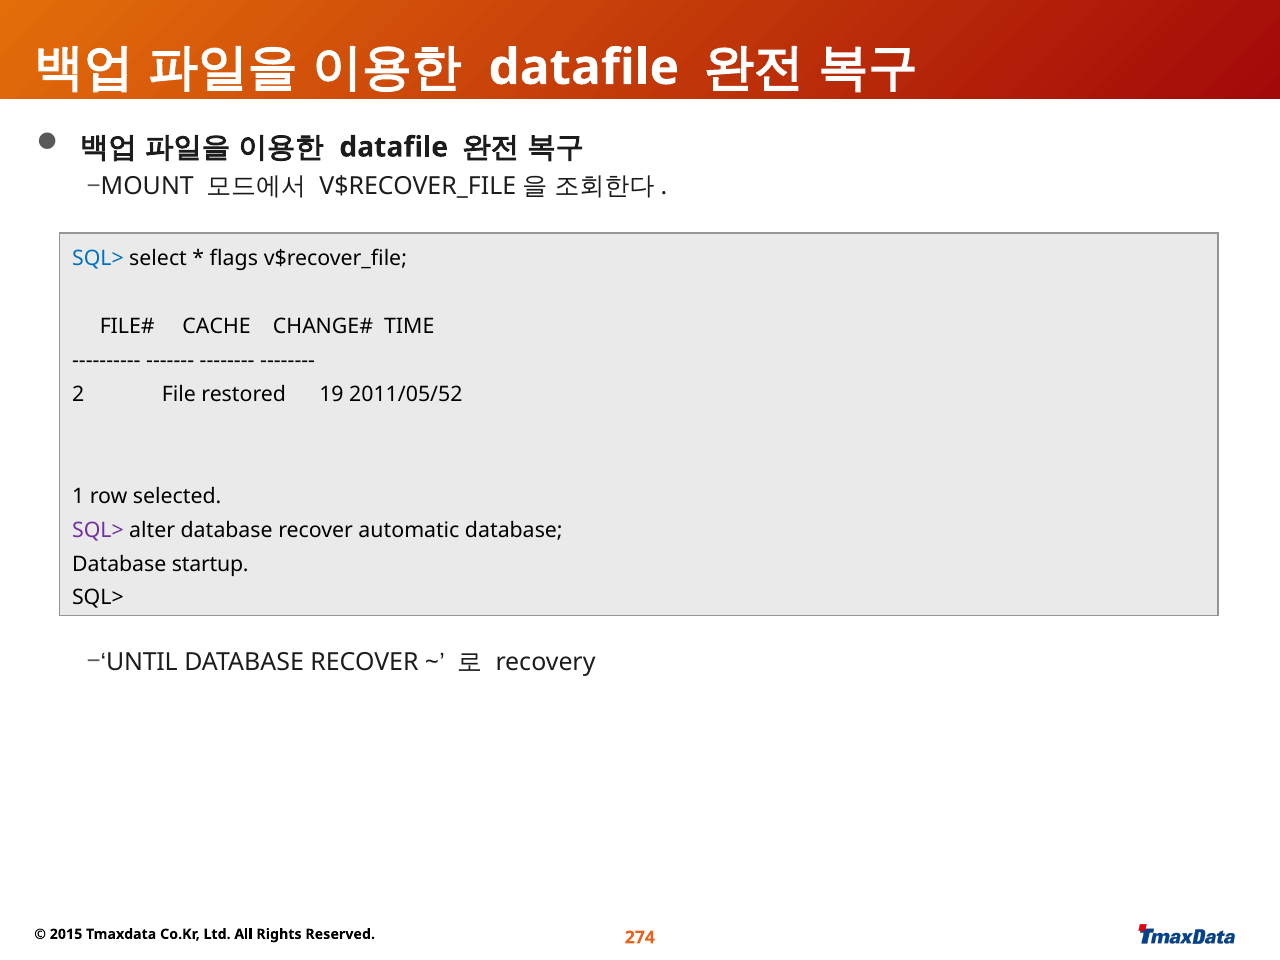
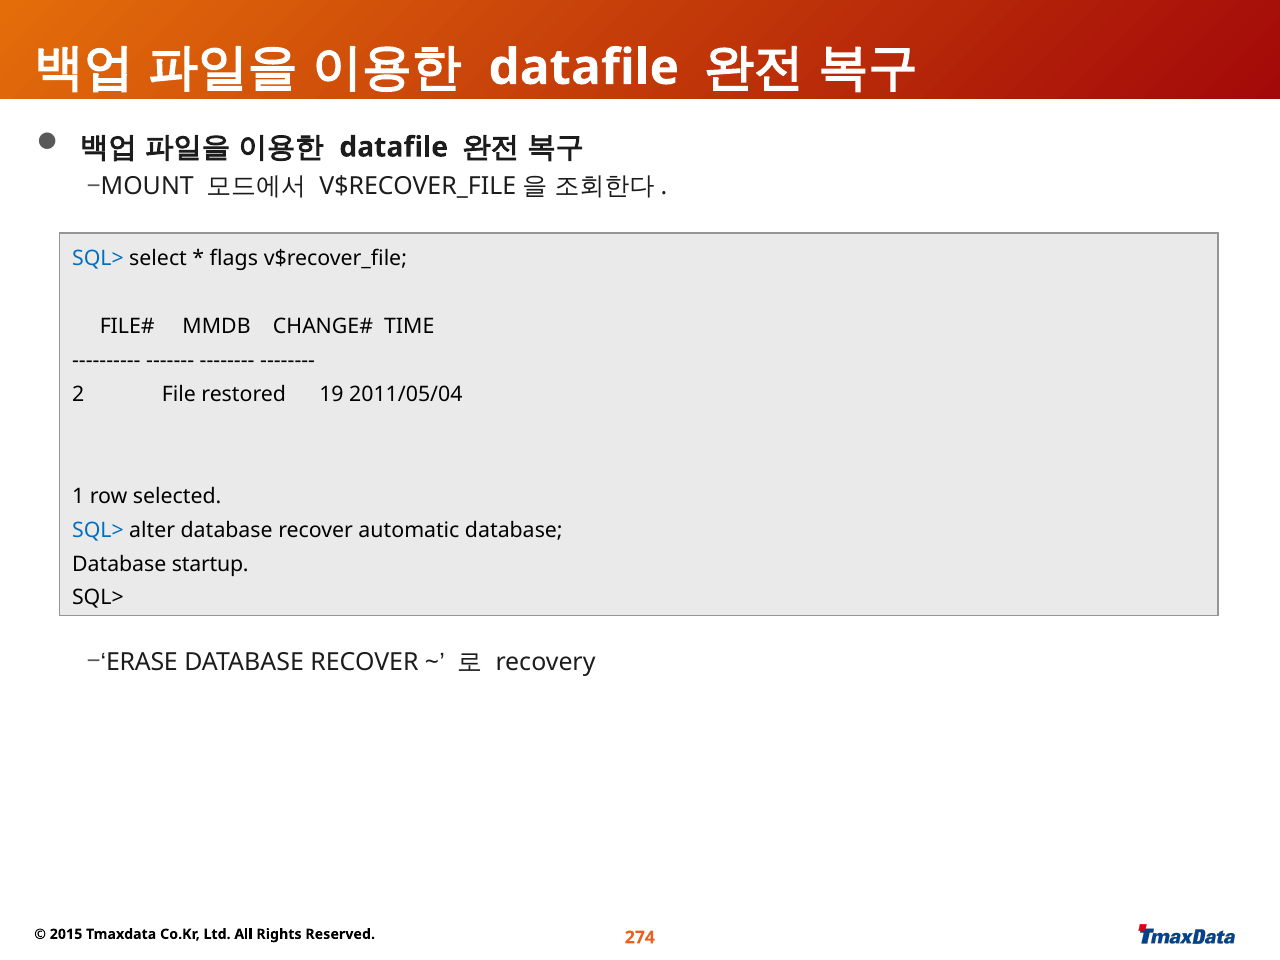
CACHE: CACHE -> MMDB
2011/05/52: 2011/05/52 -> 2011/05/04
SQL> at (98, 530) colour: purple -> blue
UNTIL: UNTIL -> ERASE
